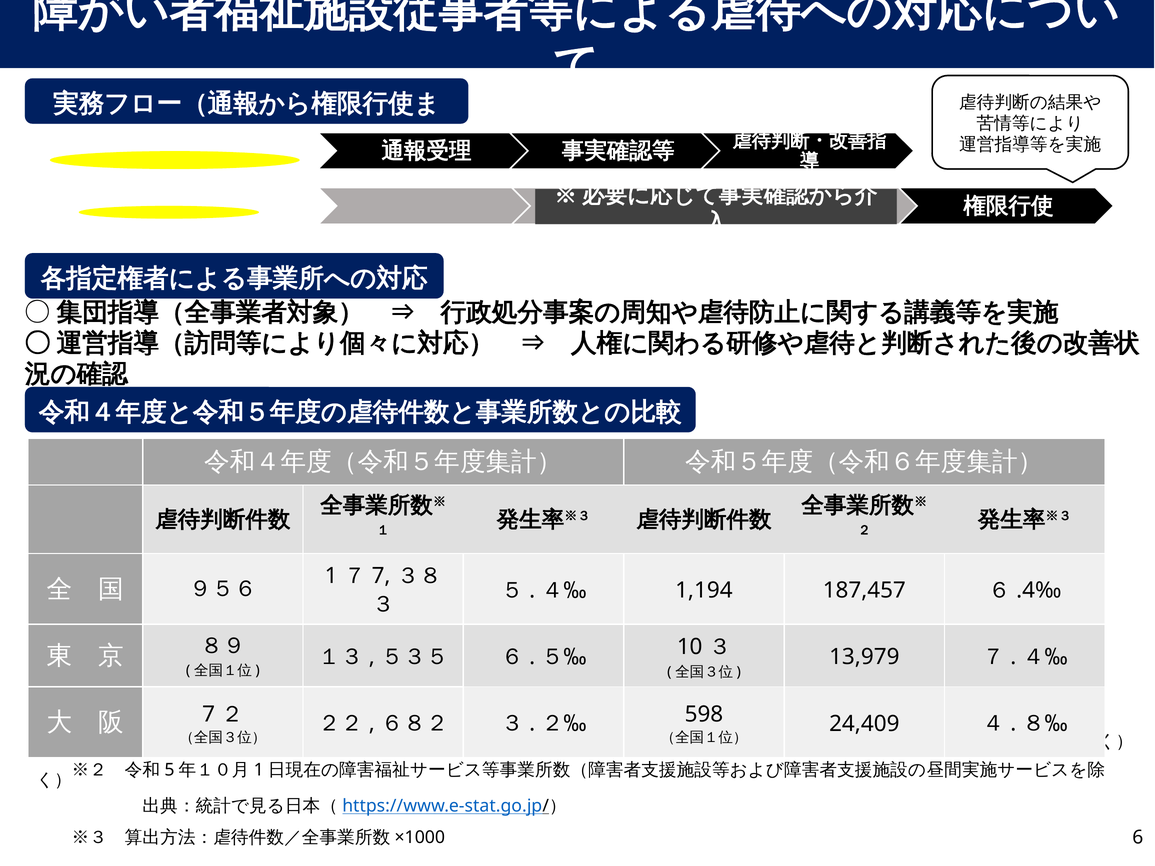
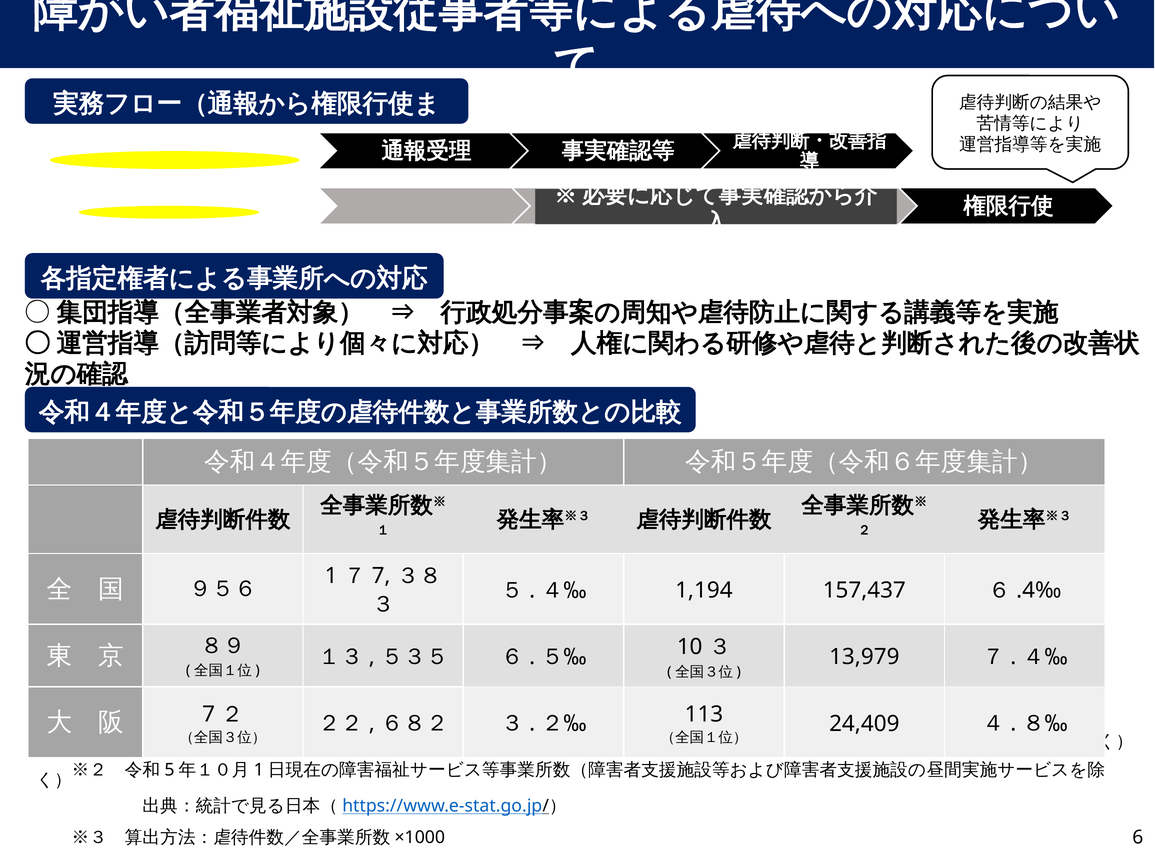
187,457: 187,457 -> 157,437
598: 598 -> 113
